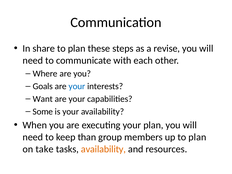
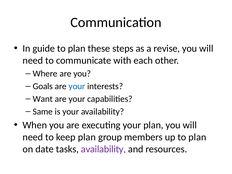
share: share -> guide
Some: Some -> Same
keep than: than -> plan
take: take -> date
availability at (103, 149) colour: orange -> purple
